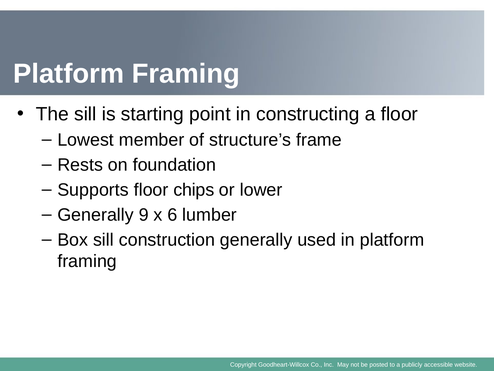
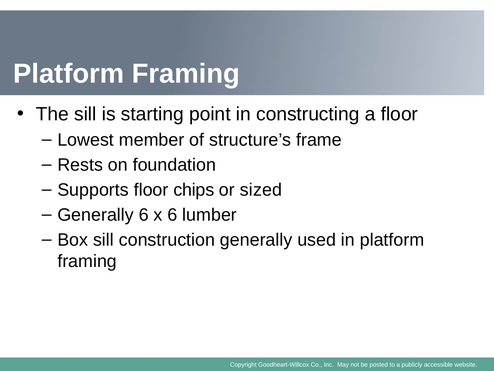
lower: lower -> sized
Generally 9: 9 -> 6
